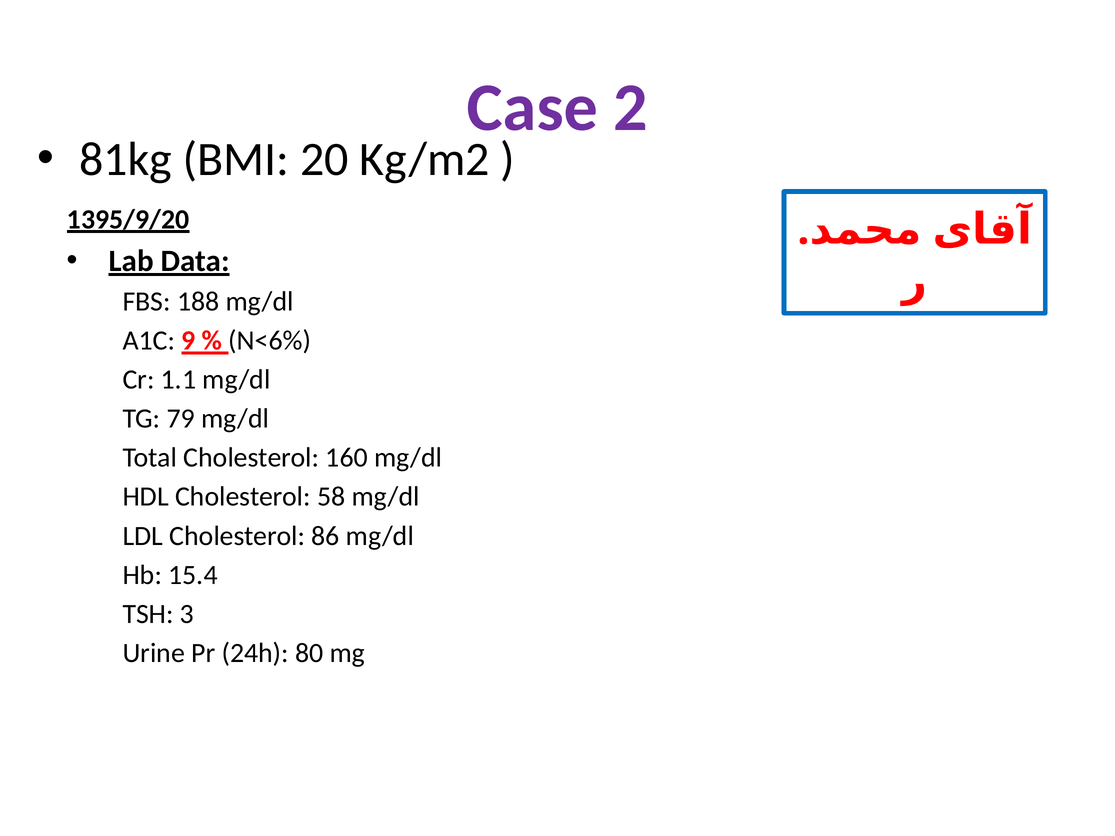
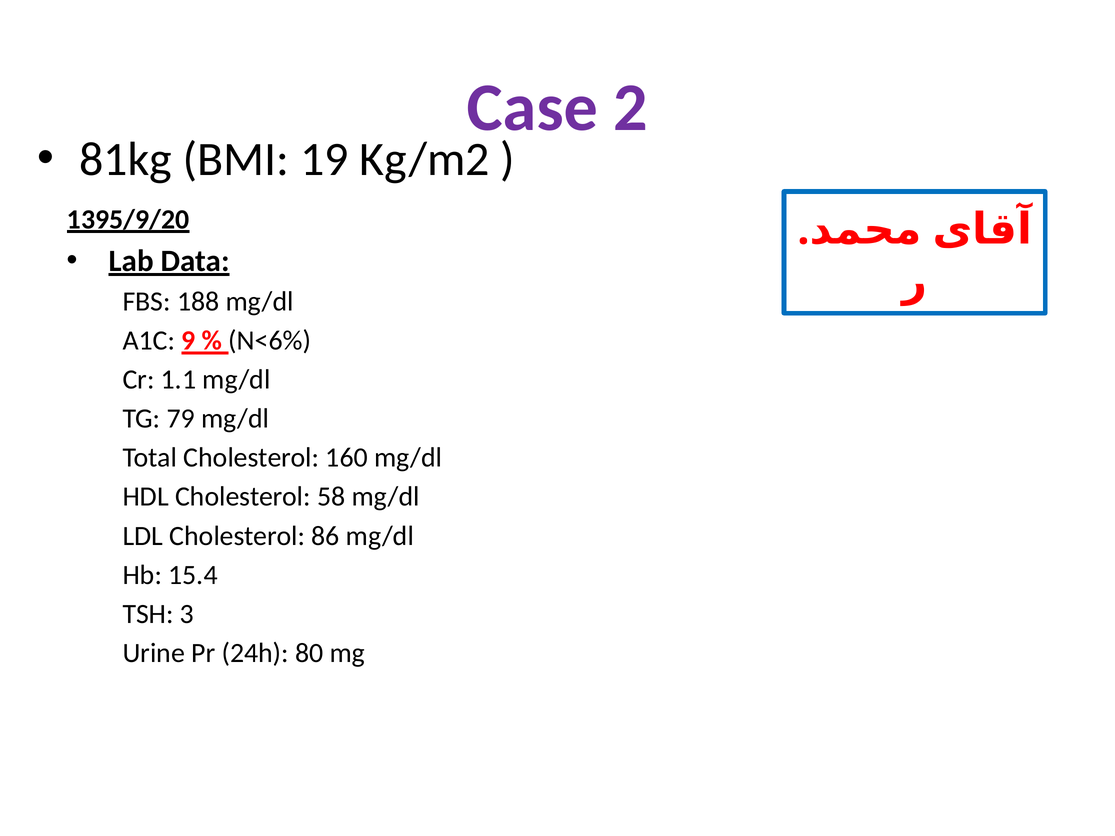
20: 20 -> 19
